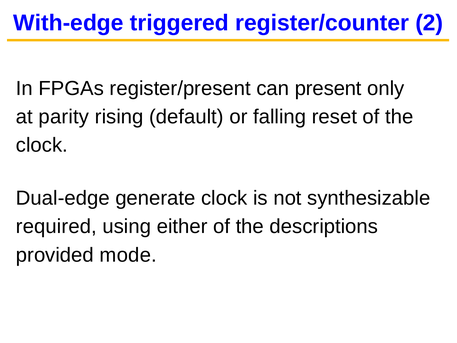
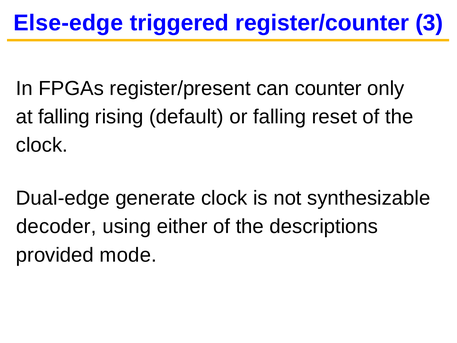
With-edge: With-edge -> Else-edge
2: 2 -> 3
present: present -> counter
at parity: parity -> falling
required: required -> decoder
